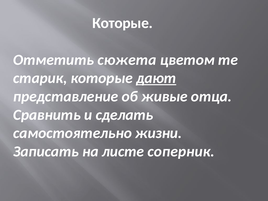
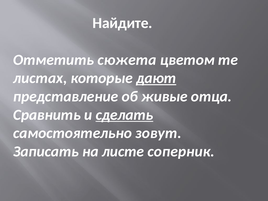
Которые at (123, 23): Которые -> Найдите
старик: старик -> листах
сделать underline: none -> present
жизни: жизни -> зовут
